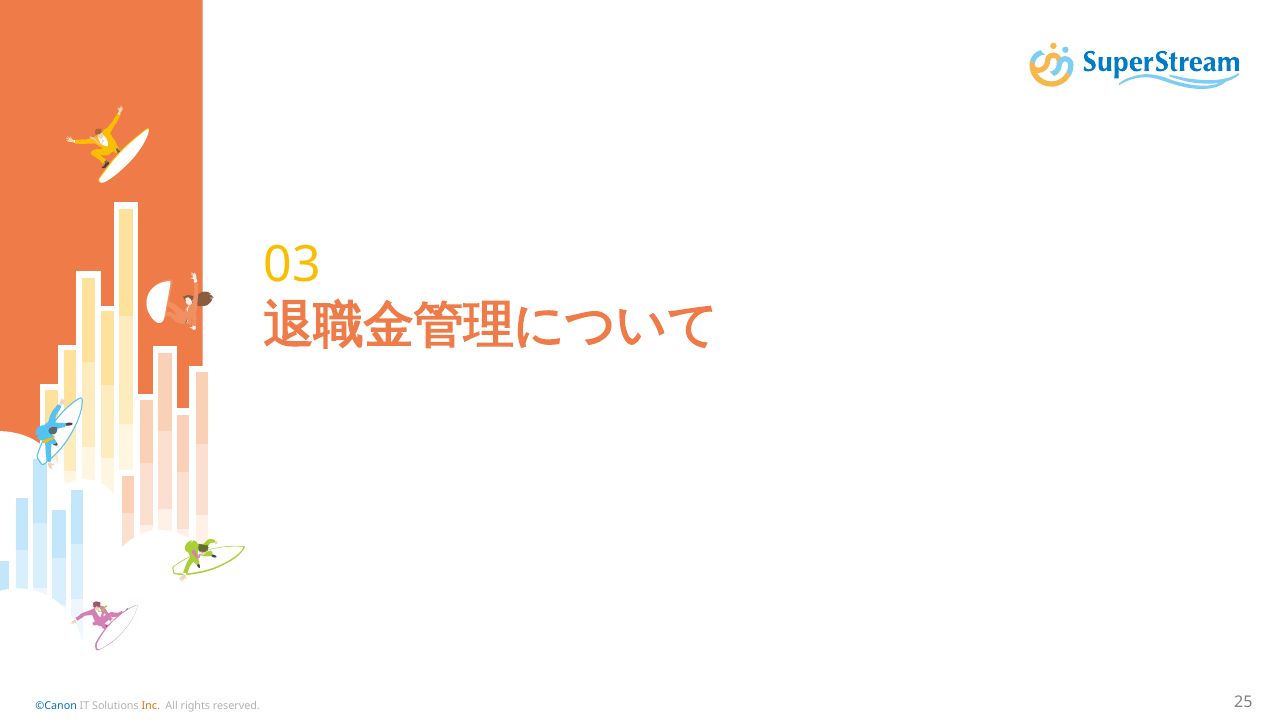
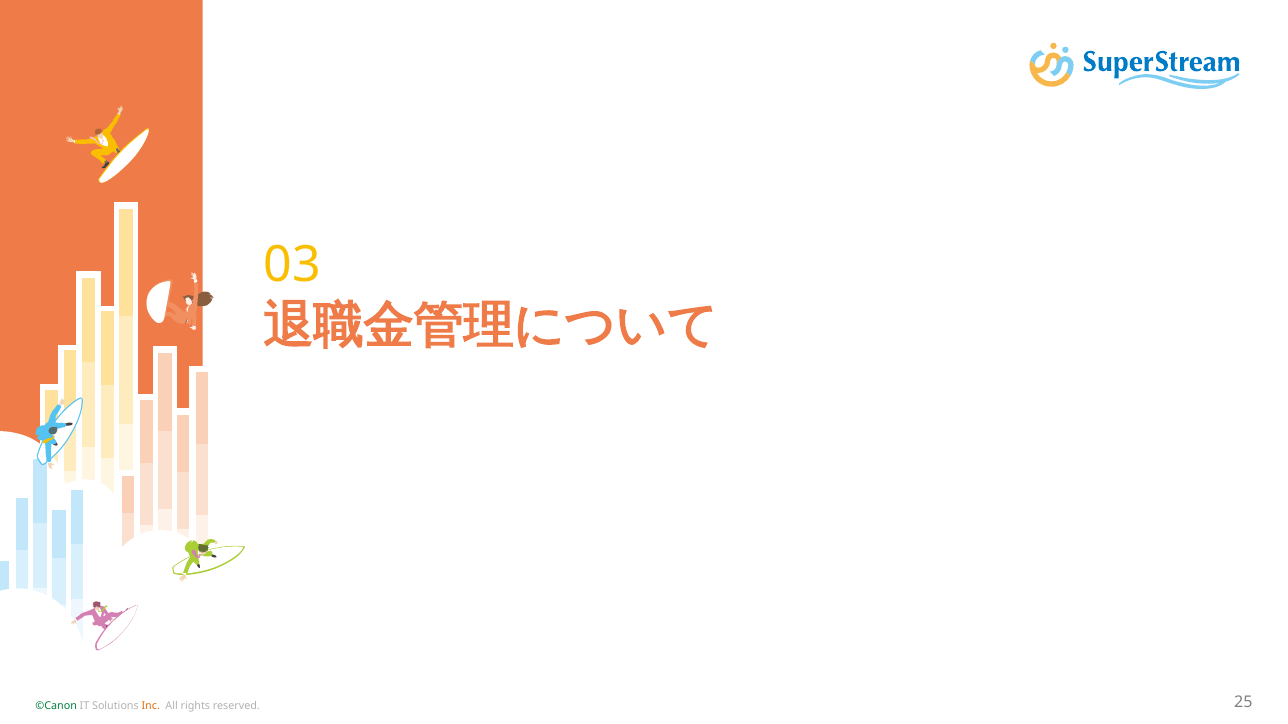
©Canon colour: blue -> green
